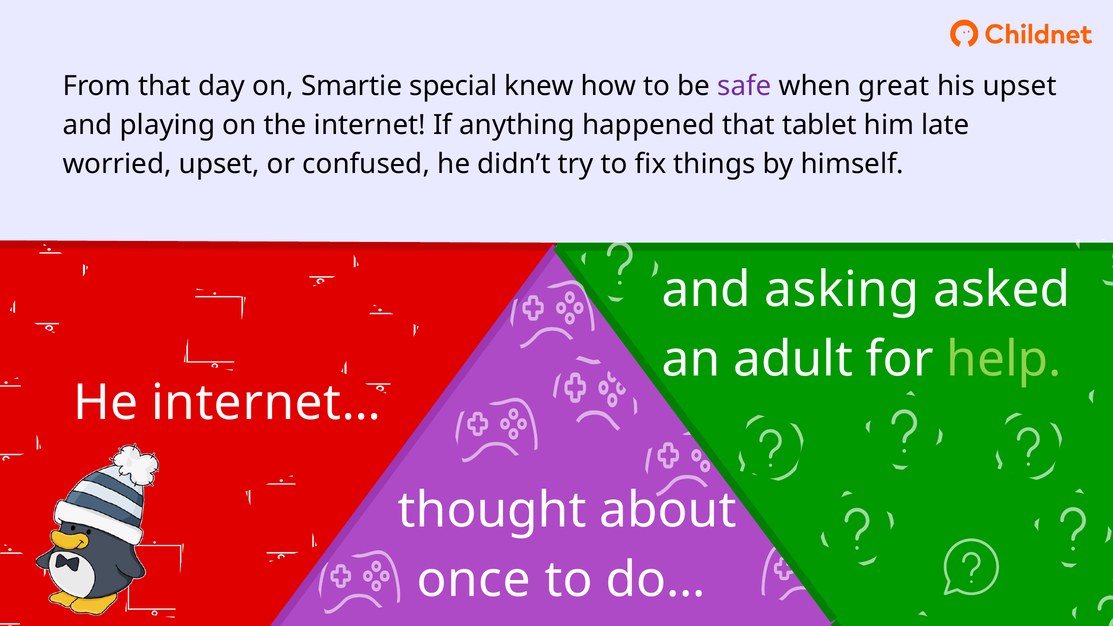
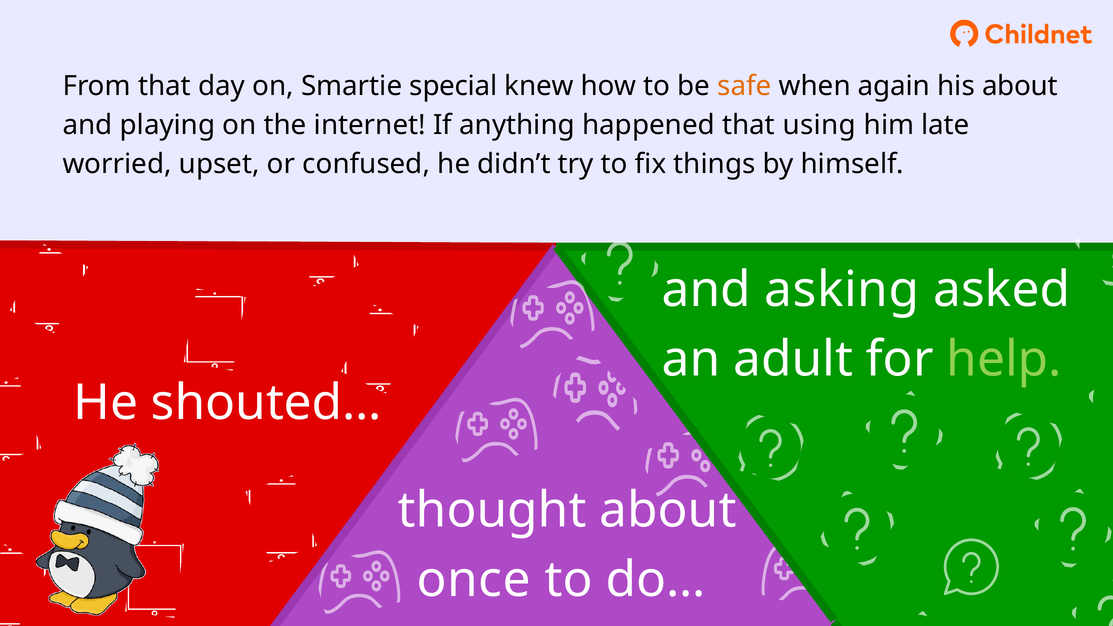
safe colour: purple -> orange
great: great -> again
his upset: upset -> about
tablet: tablet -> using
internet…: internet… -> shouted…
